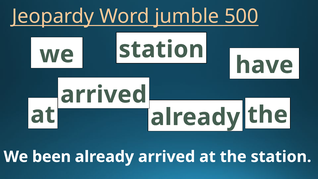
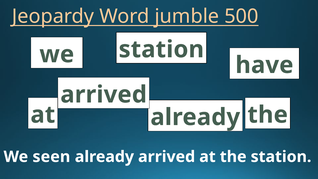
been: been -> seen
